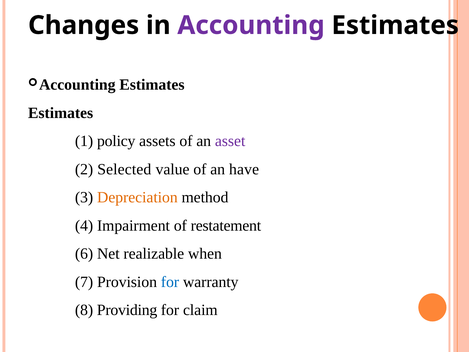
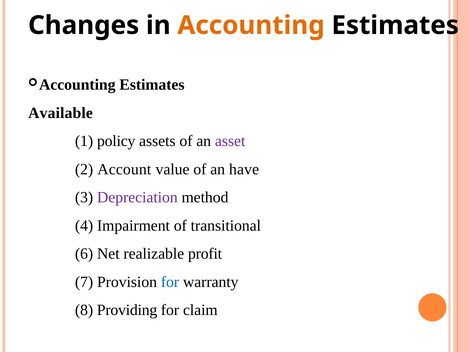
Accounting colour: purple -> orange
Estimates at (61, 113): Estimates -> Available
Selected: Selected -> Account
Depreciation colour: orange -> purple
restatement: restatement -> transitional
when: when -> profit
